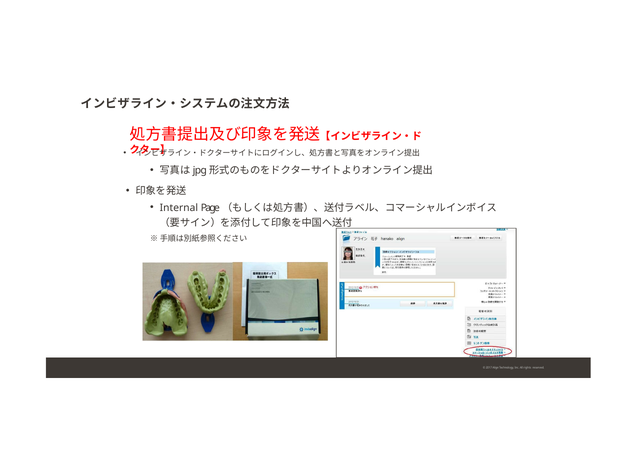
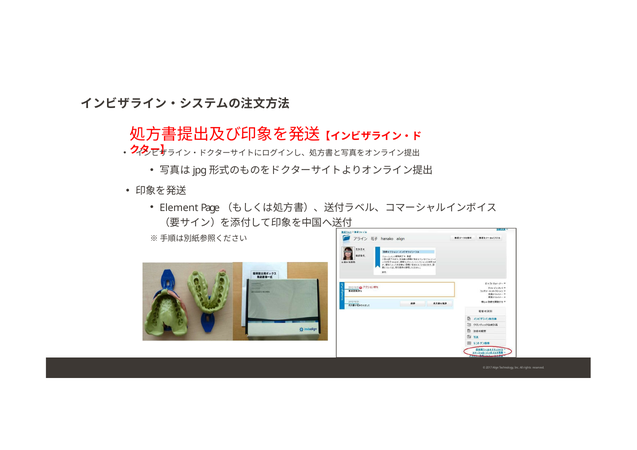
Internal: Internal -> Element
